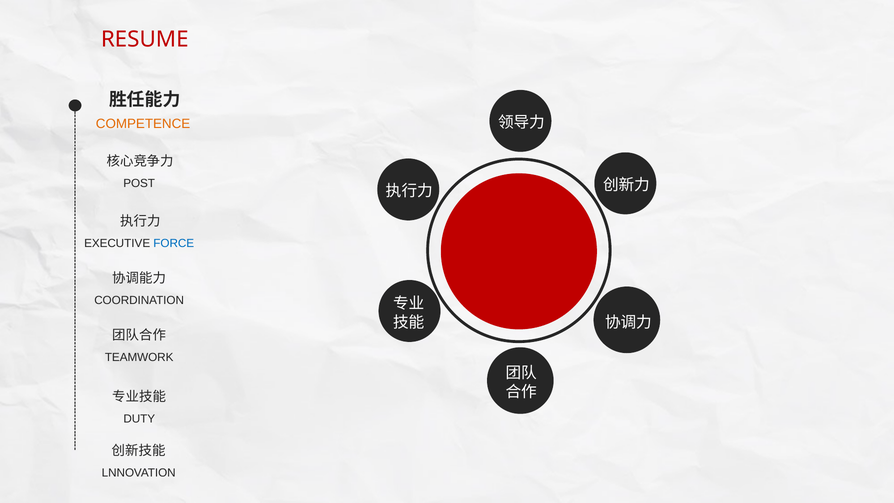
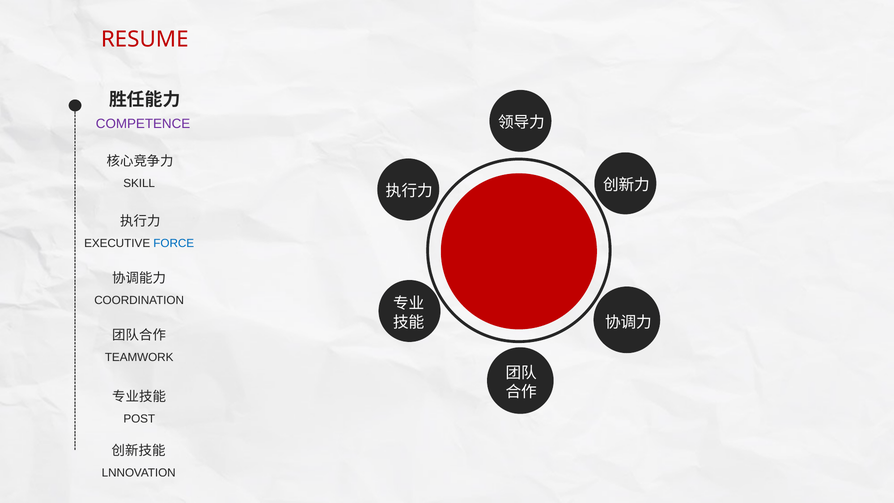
COMPETENCE colour: orange -> purple
POST: POST -> SKILL
DUTY: DUTY -> POST
